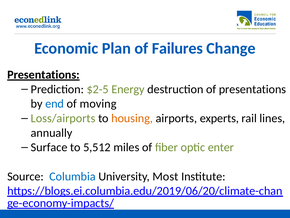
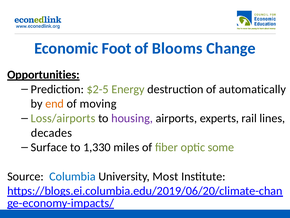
Plan: Plan -> Foot
Failures: Failures -> Blooms
Presentations at (43, 75): Presentations -> Opportunities
of presentations: presentations -> automatically
end colour: blue -> orange
housing colour: orange -> purple
annually: annually -> decades
5,512: 5,512 -> 1,330
enter: enter -> some
